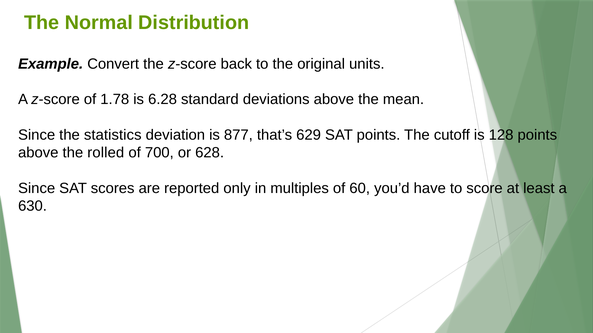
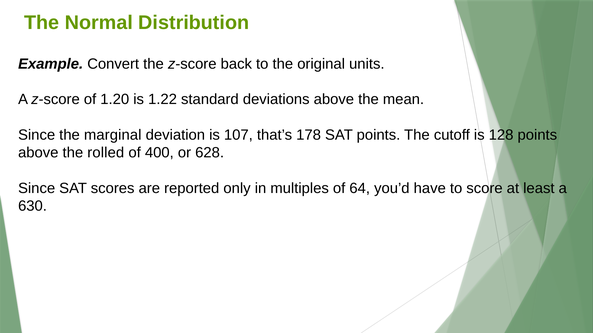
1.78: 1.78 -> 1.20
6.28: 6.28 -> 1.22
statistics: statistics -> marginal
877: 877 -> 107
629: 629 -> 178
700: 700 -> 400
60: 60 -> 64
